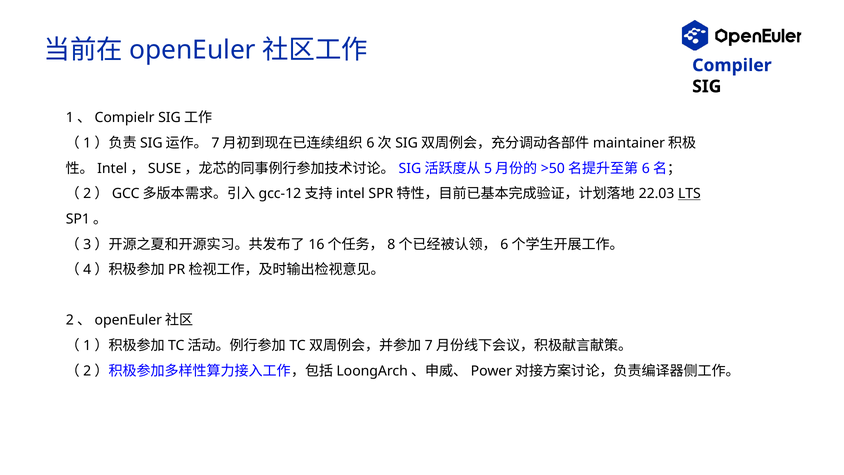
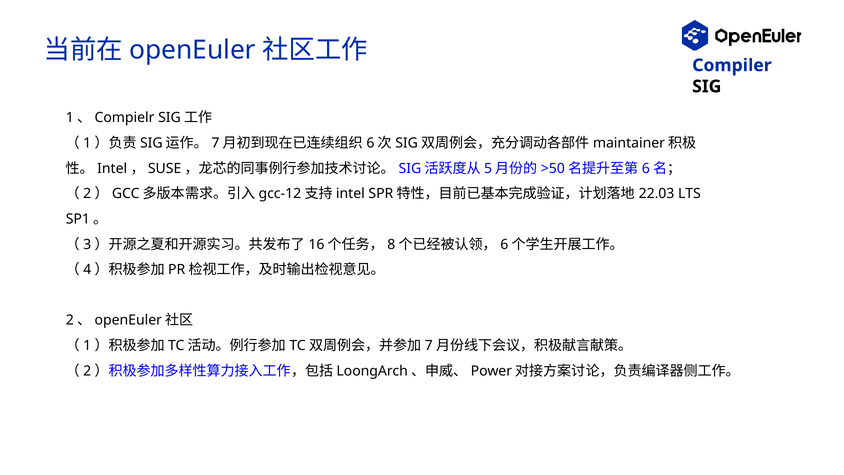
LTS underline: present -> none
